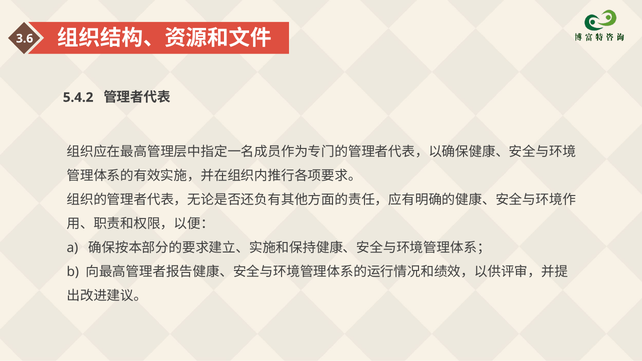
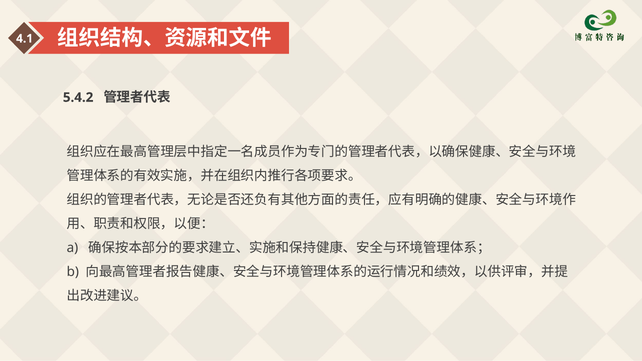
3.6: 3.6 -> 4.1
